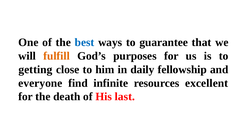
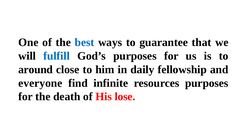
fulfill colour: orange -> blue
getting: getting -> around
resources excellent: excellent -> purposes
last: last -> lose
